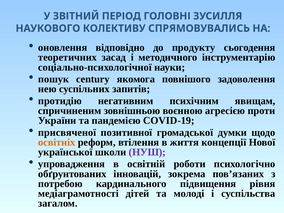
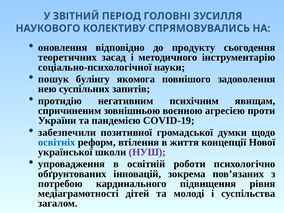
century: century -> булінгу
присвяченої: присвяченої -> забезпечили
освітніх colour: orange -> blue
